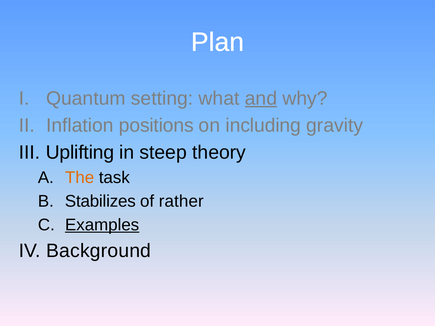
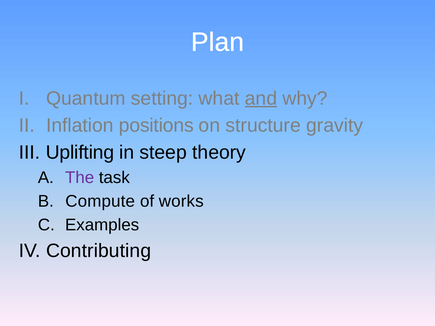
including: including -> structure
The colour: orange -> purple
Stabilizes: Stabilizes -> Compute
rather: rather -> works
Examples underline: present -> none
Background: Background -> Contributing
